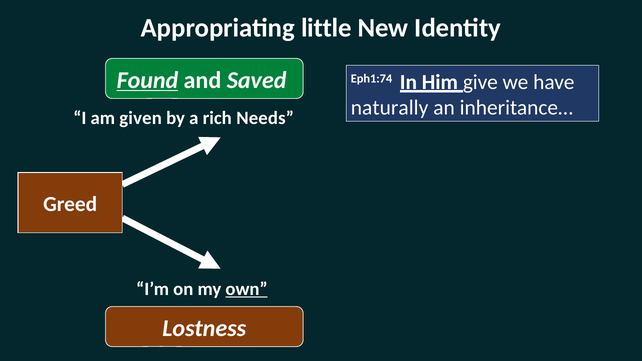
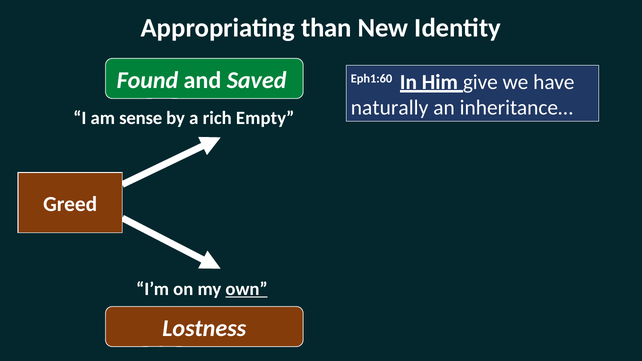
little: little -> than
Found underline: present -> none
Eph1:74: Eph1:74 -> Eph1:60
given: given -> sense
Needs: Needs -> Empty
